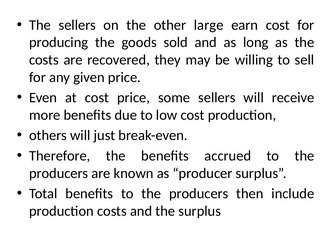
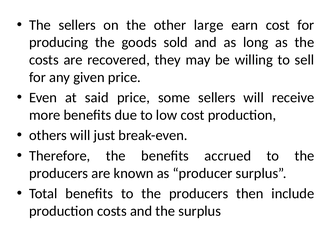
at cost: cost -> said
